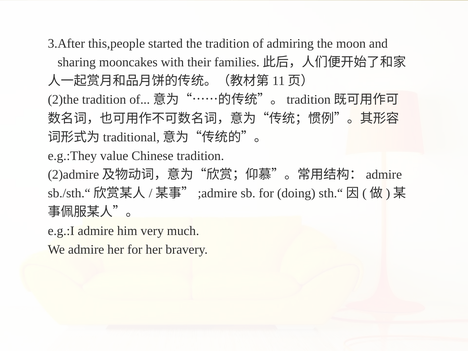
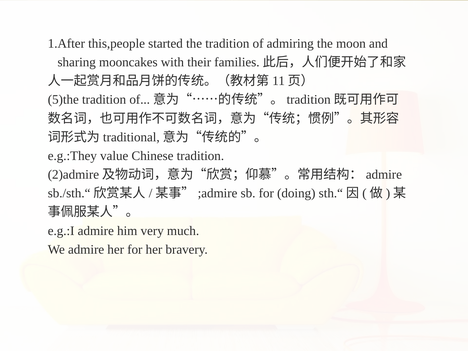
3.After: 3.After -> 1.After
2)the: 2)the -> 5)the
